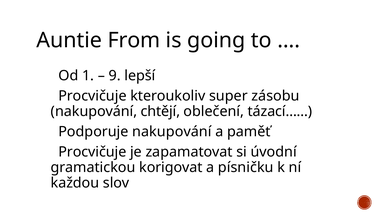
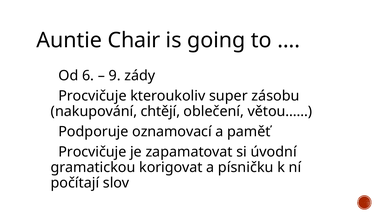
From: From -> Chair
1: 1 -> 6
lepší: lepší -> zády
tázací……: tázací…… -> větou……
Podporuje nakupování: nakupování -> oznamovací
každou: každou -> počítají
